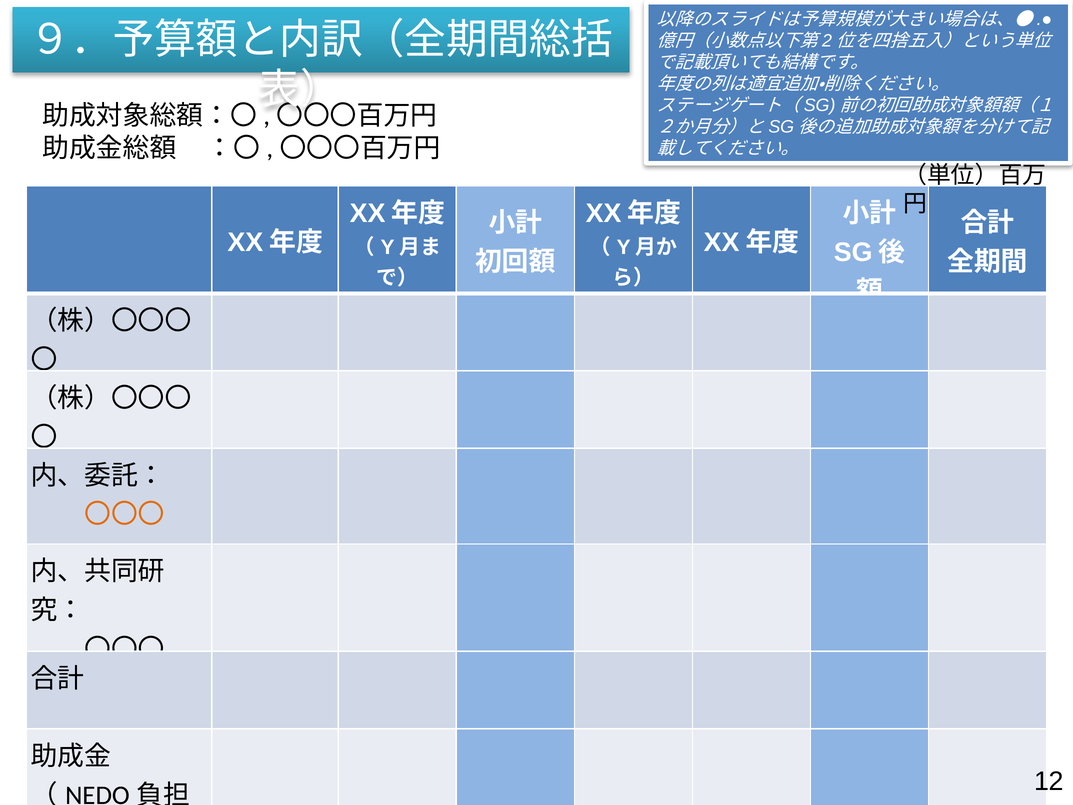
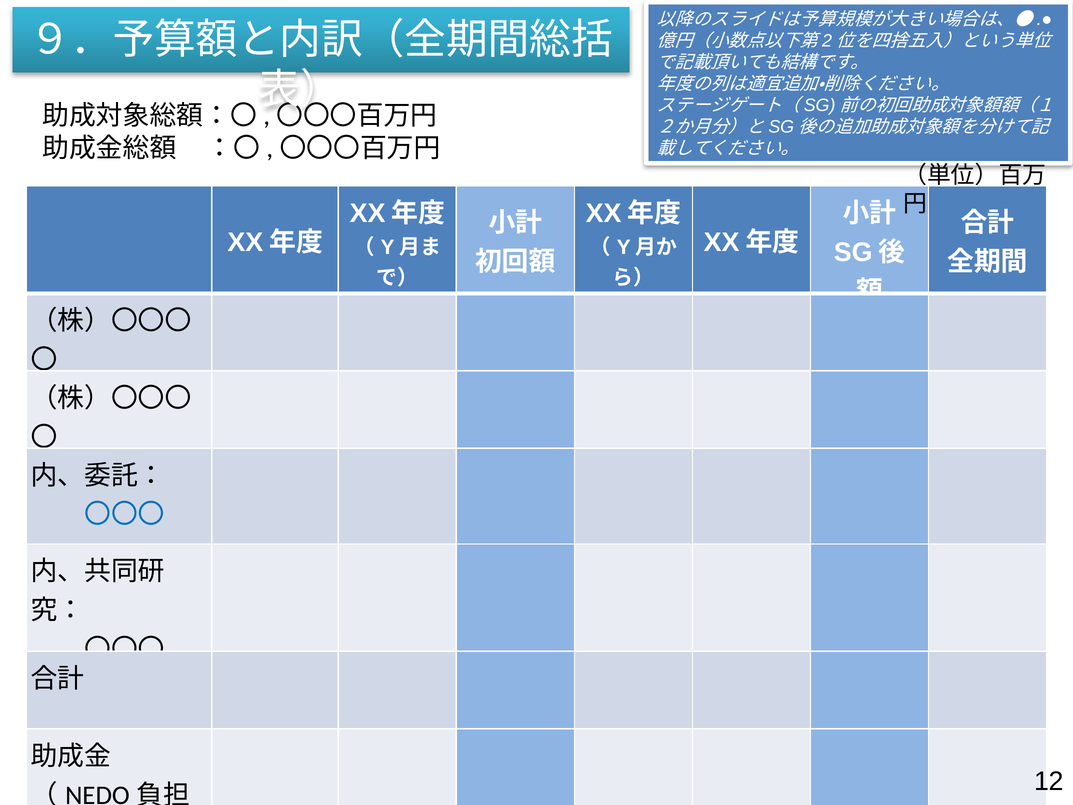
〇〇〇 at (124, 514) colour: orange -> blue
